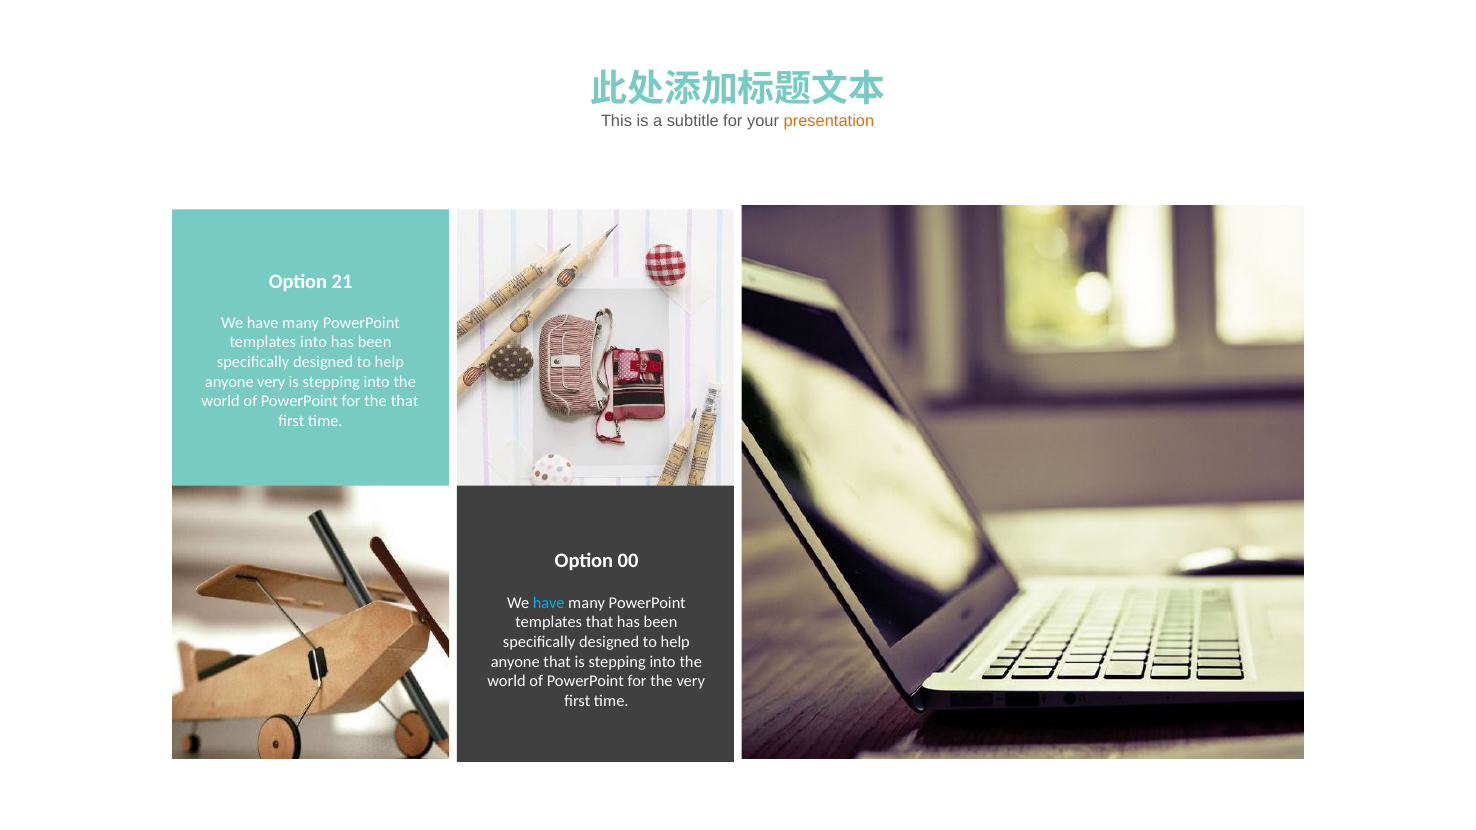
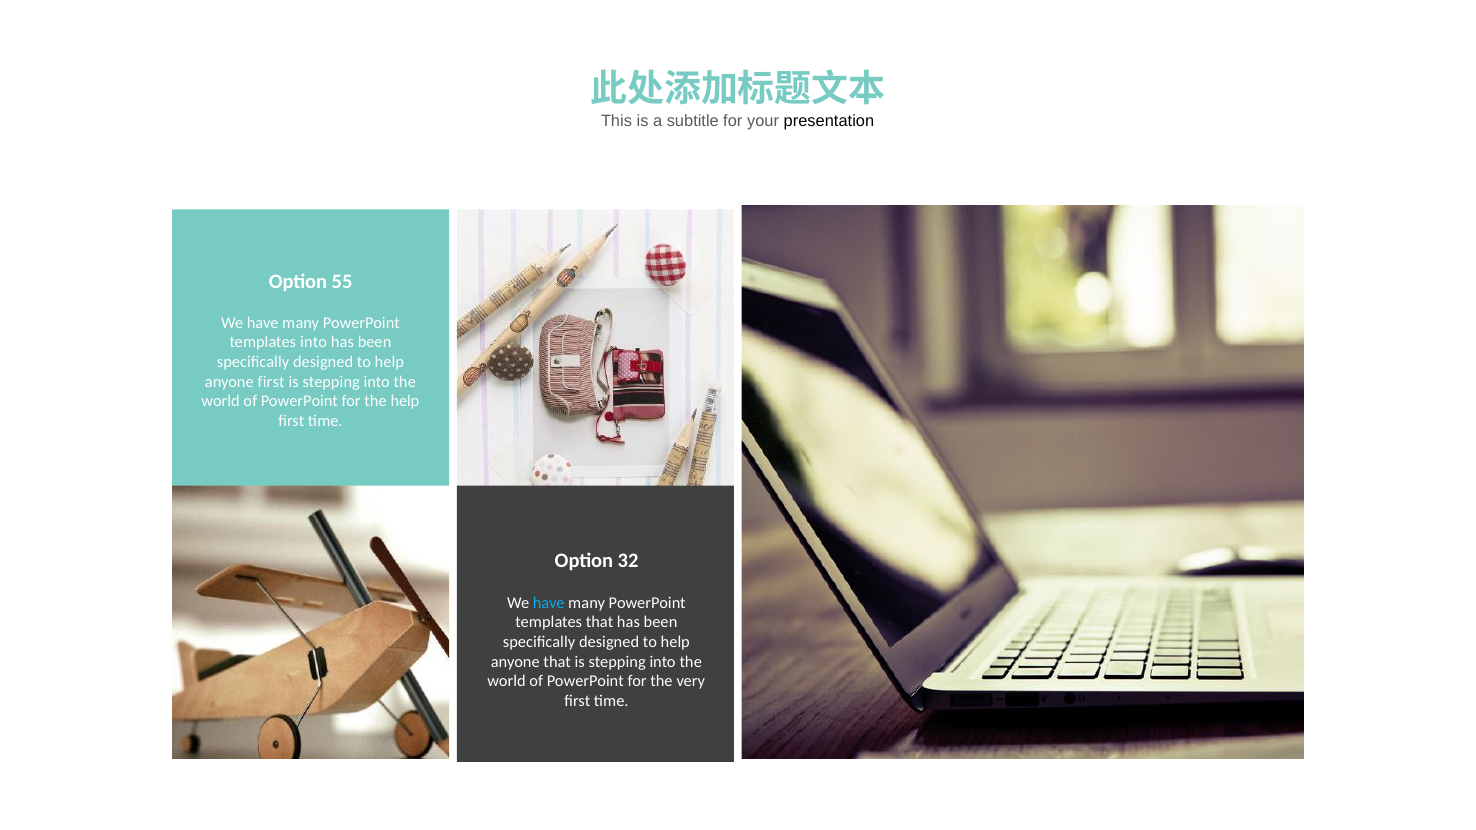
presentation colour: orange -> black
21: 21 -> 55
anyone very: very -> first
the that: that -> help
00: 00 -> 32
